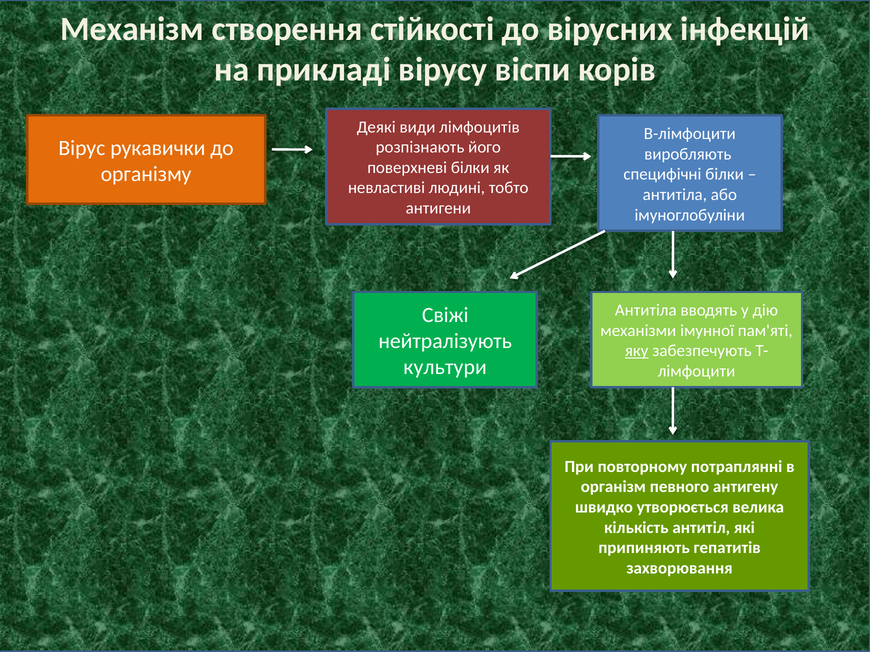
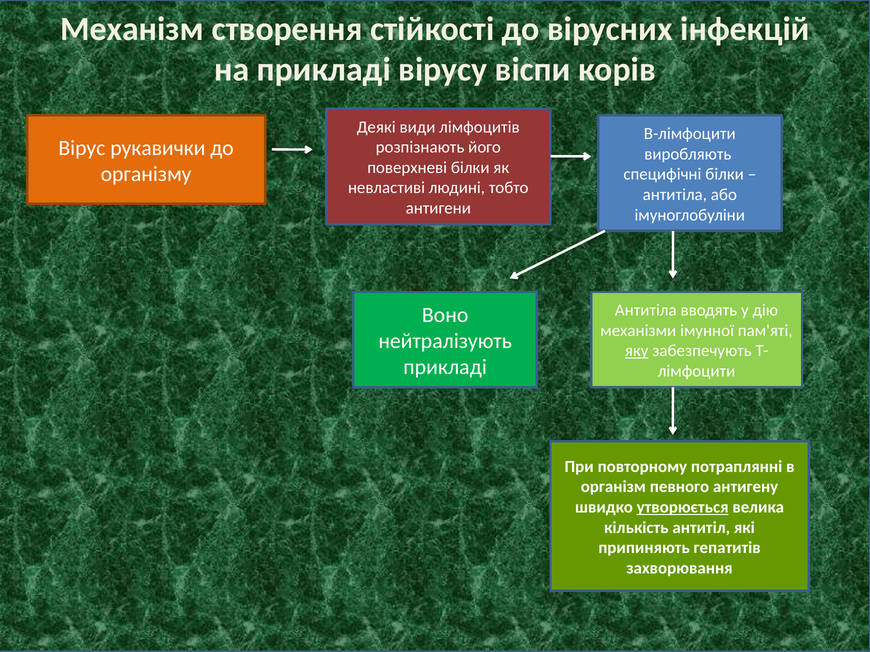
Свіжі: Свіжі -> Воно
культури at (445, 367): культури -> прикладі
утворюється underline: none -> present
